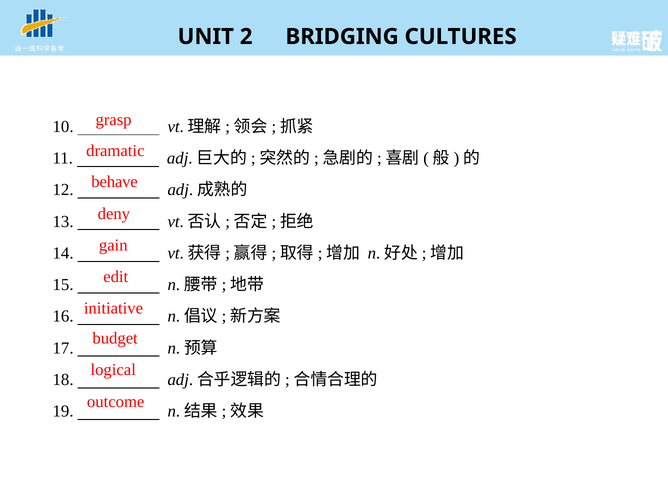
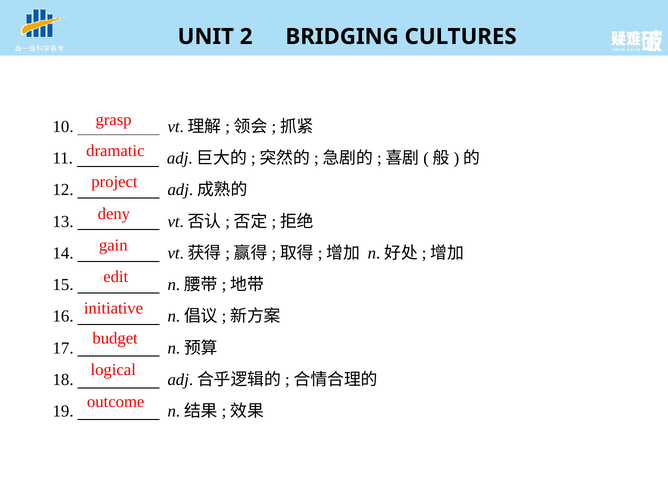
behave: behave -> project
